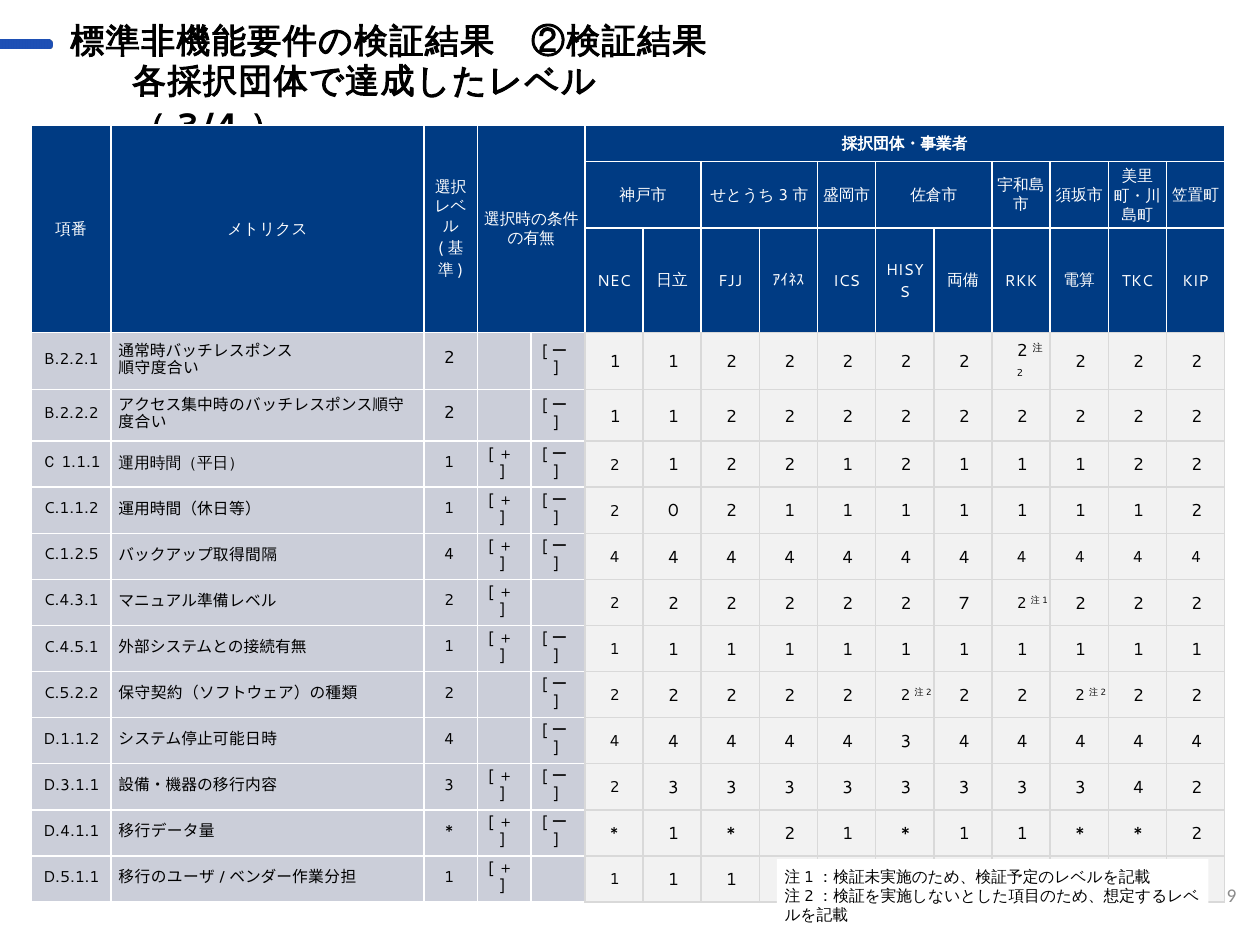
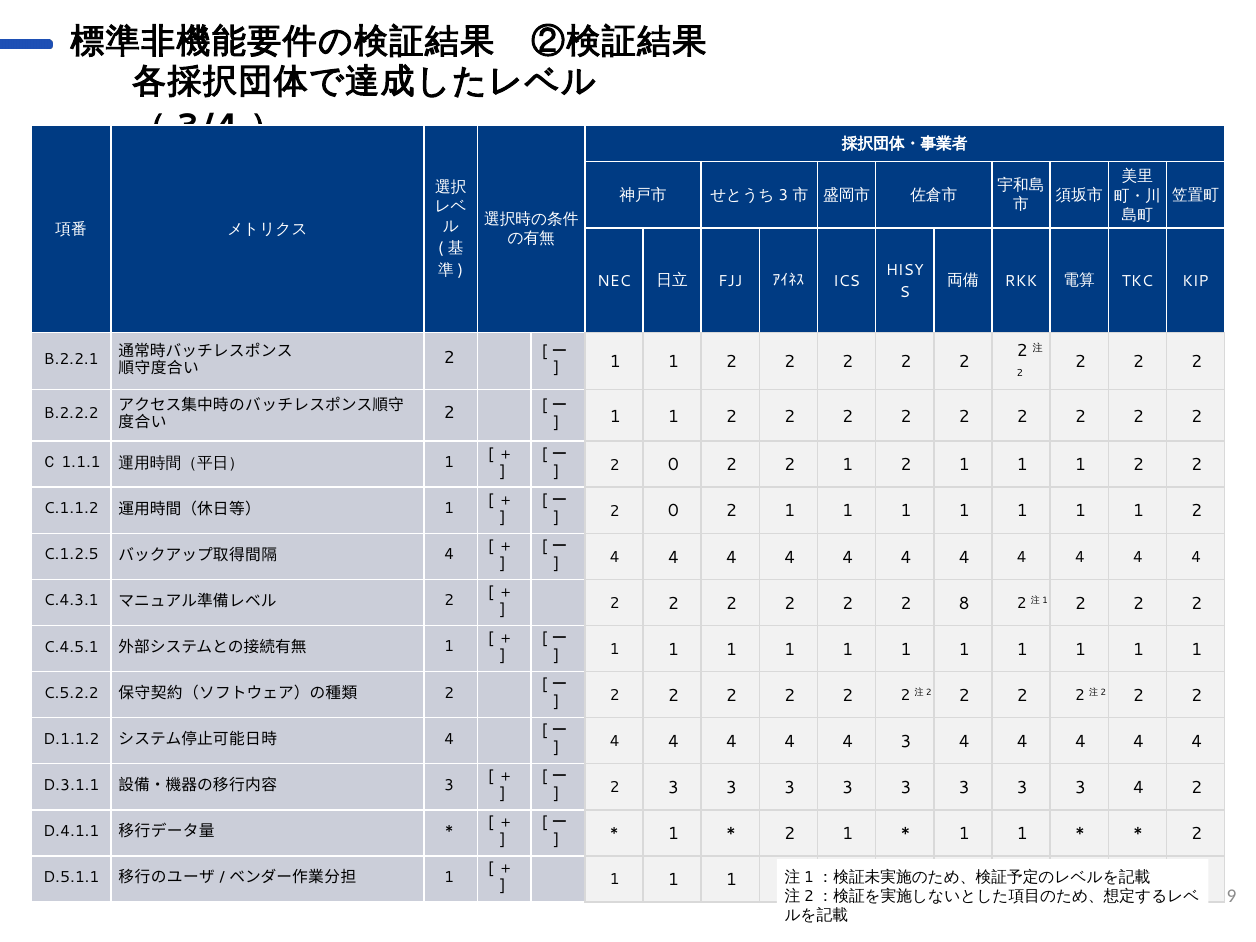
1 at (673, 465): 1 -> 0
7: 7 -> 8
